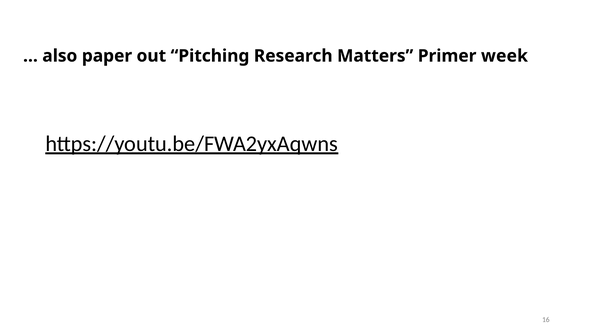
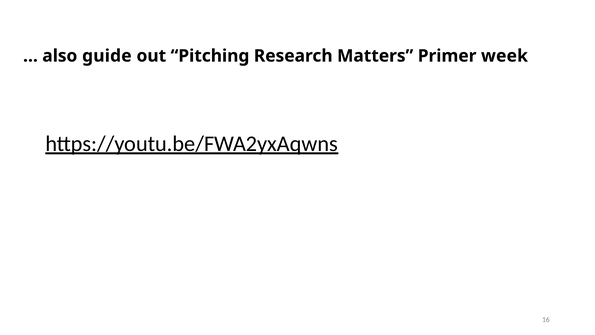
paper: paper -> guide
